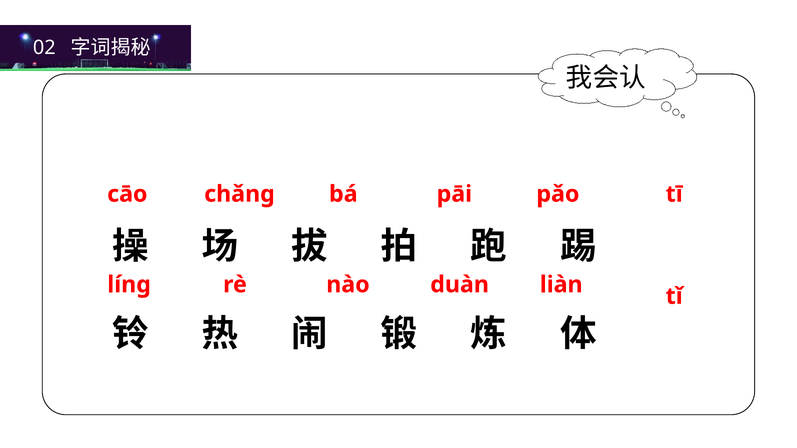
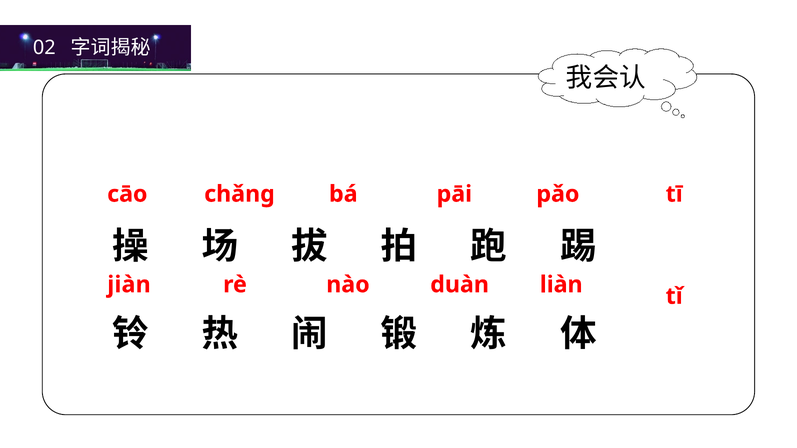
línɡ: línɡ -> jiàn
